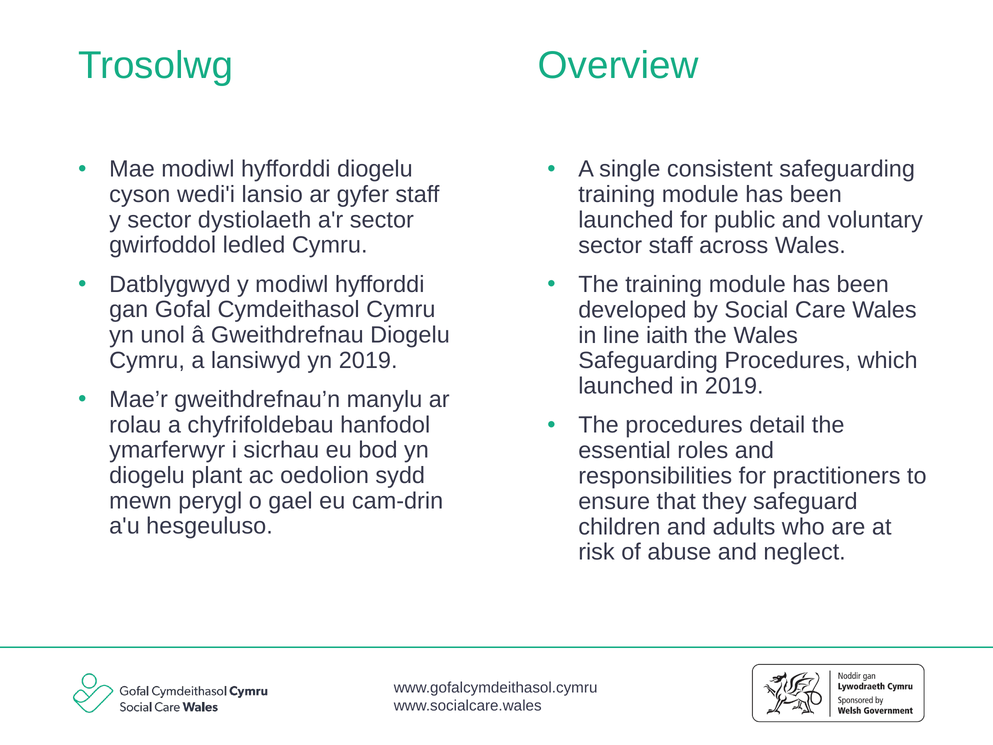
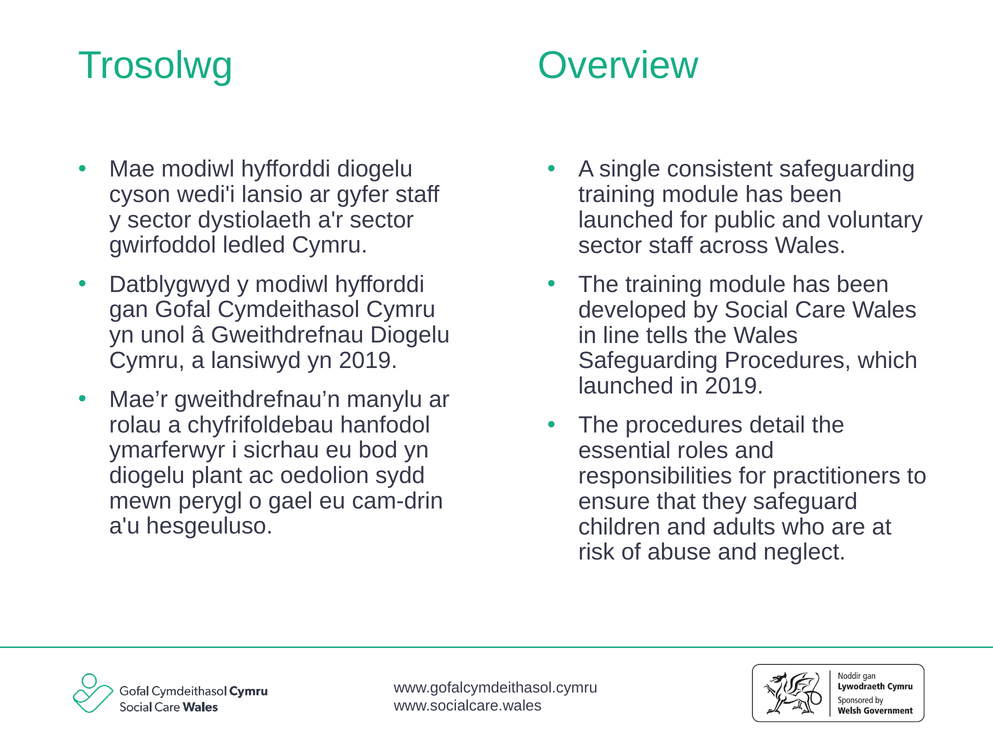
iaith: iaith -> tells
